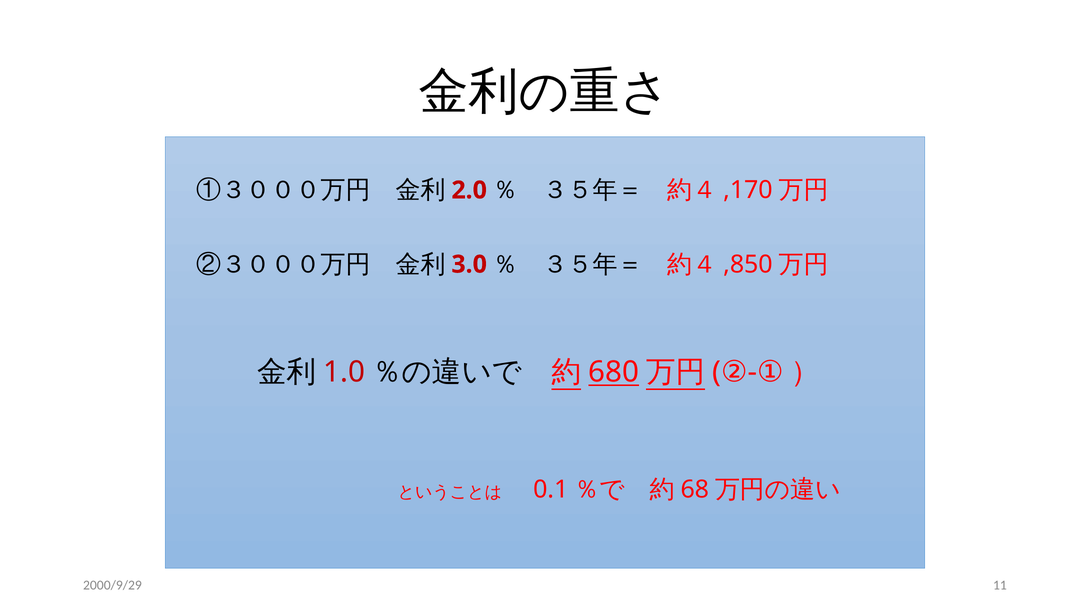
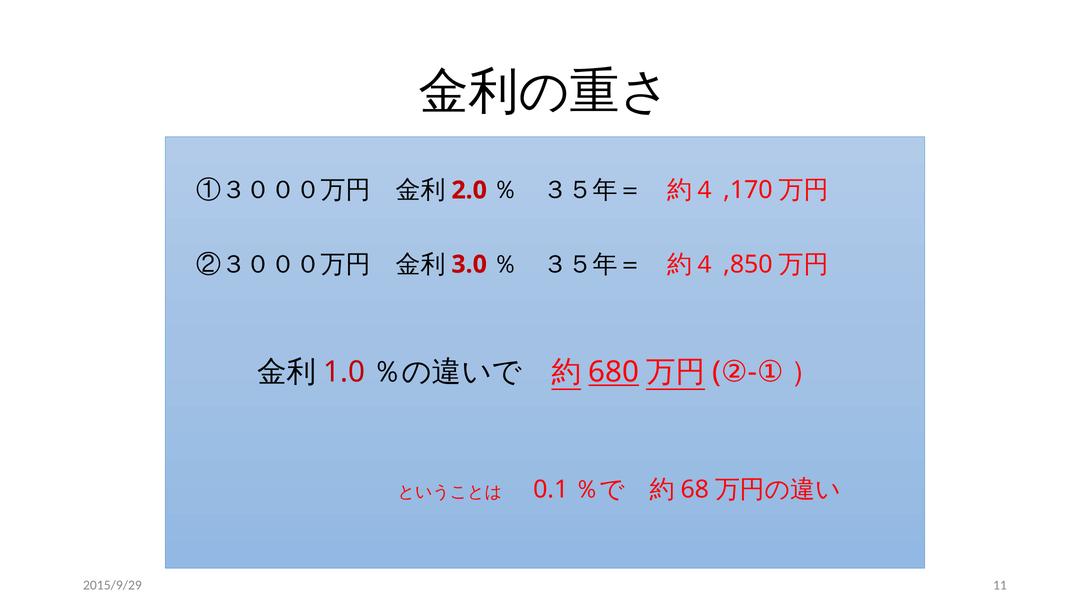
2000/9/29: 2000/9/29 -> 2015/9/29
